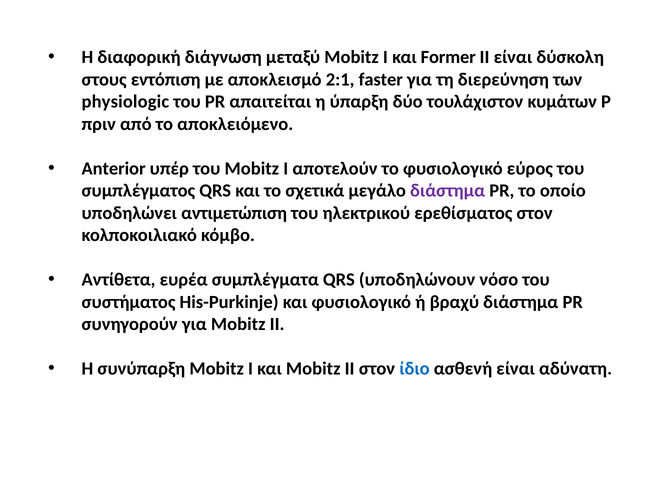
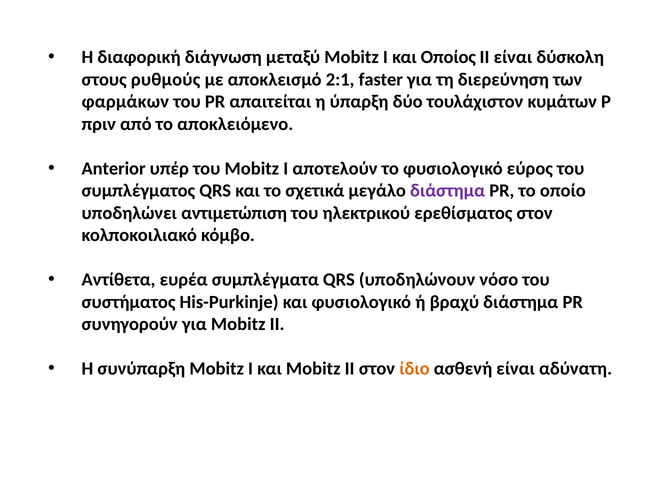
Former: Former -> Οποίος
εντόπιση: εντόπιση -> ρυθμούς
physiologic: physiologic -> φαρμάκων
ίδιο colour: blue -> orange
